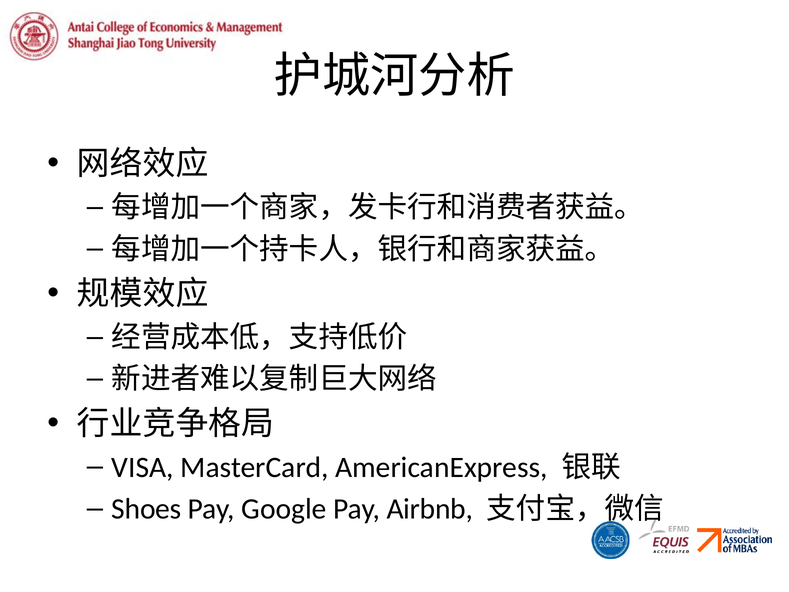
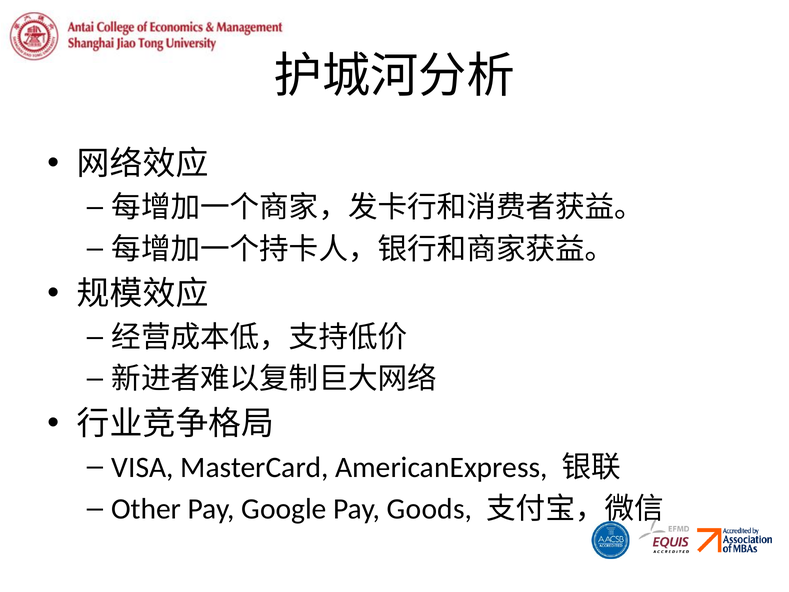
Shoes: Shoes -> Other
Airbnb: Airbnb -> Goods
